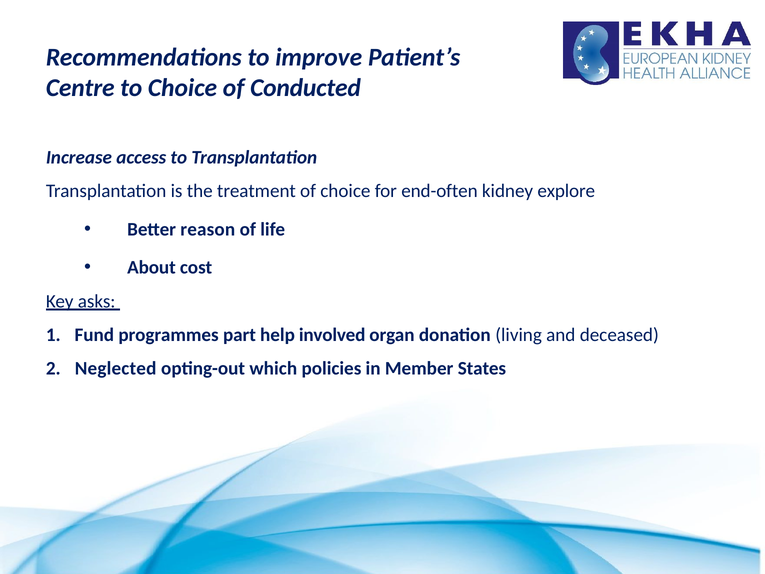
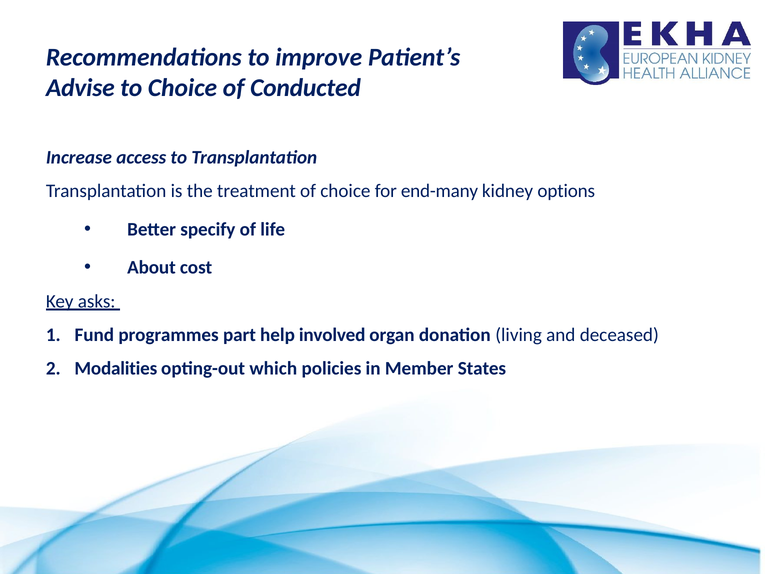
Centre: Centre -> Advise
end-often: end-often -> end-many
explore: explore -> options
reason: reason -> specify
Neglected: Neglected -> Modalities
